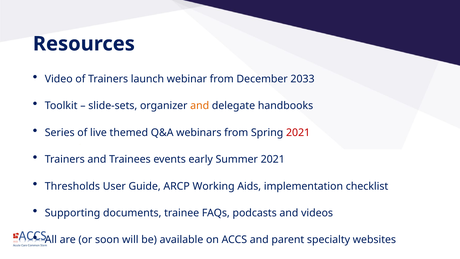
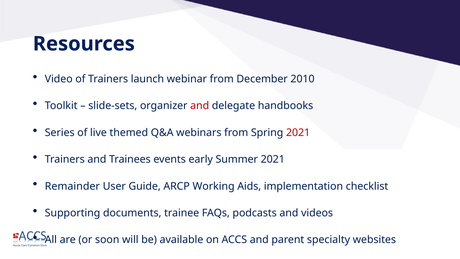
2033: 2033 -> 2010
and at (200, 106) colour: orange -> red
Thresholds: Thresholds -> Remainder
